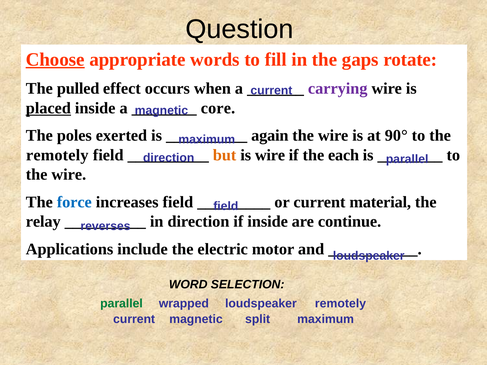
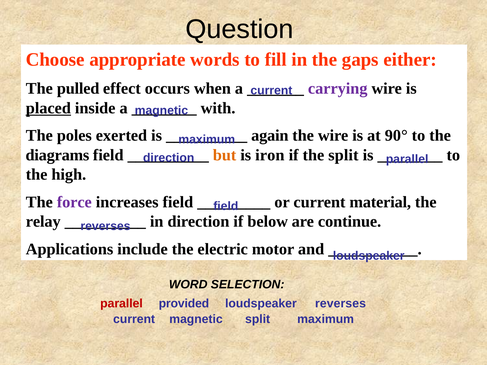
Choose underline: present -> none
rotate: rotate -> either
core: core -> with
remotely at (57, 155): remotely -> diagrams
is wire: wire -> iron
the each: each -> split
wire at (69, 175): wire -> high
force colour: blue -> purple
if inside: inside -> below
parallel at (122, 304) colour: green -> red
wrapped: wrapped -> provided
remotely at (341, 304): remotely -> reverses
